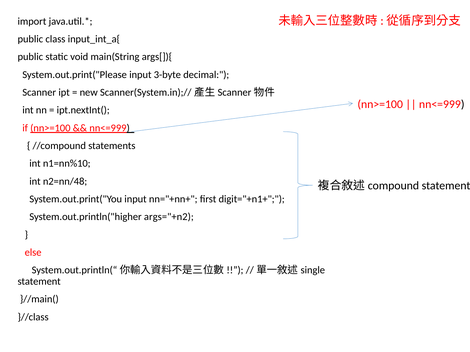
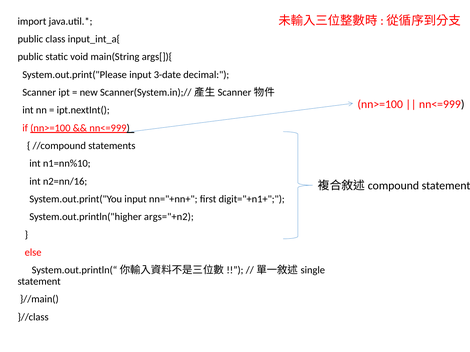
3-byte: 3-byte -> 3-date
n2=nn/48: n2=nn/48 -> n2=nn/16
